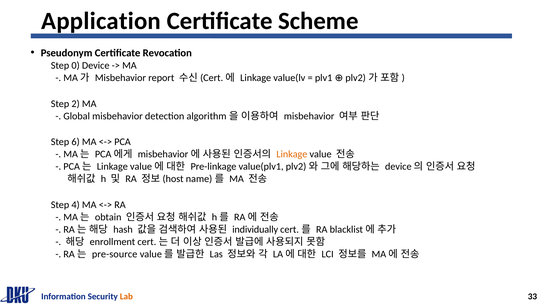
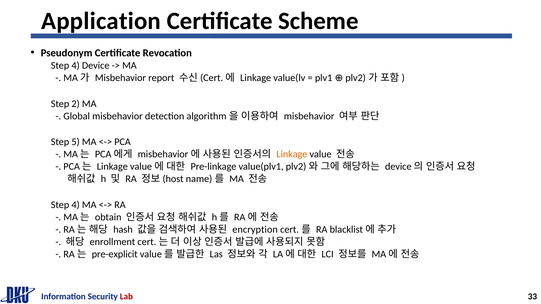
0 at (76, 66): 0 -> 4
6: 6 -> 5
individually: individually -> encryption
pre-source: pre-source -> pre-explicit
Lab colour: orange -> red
